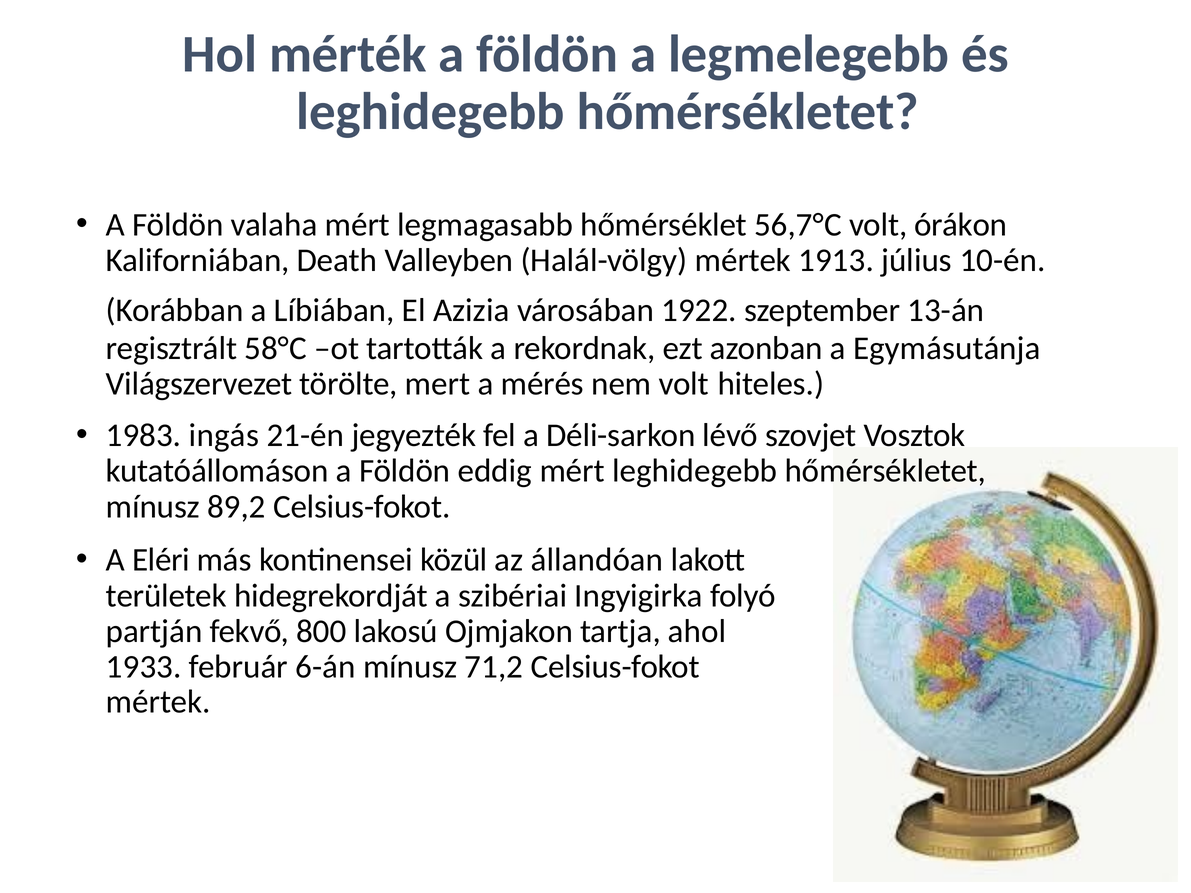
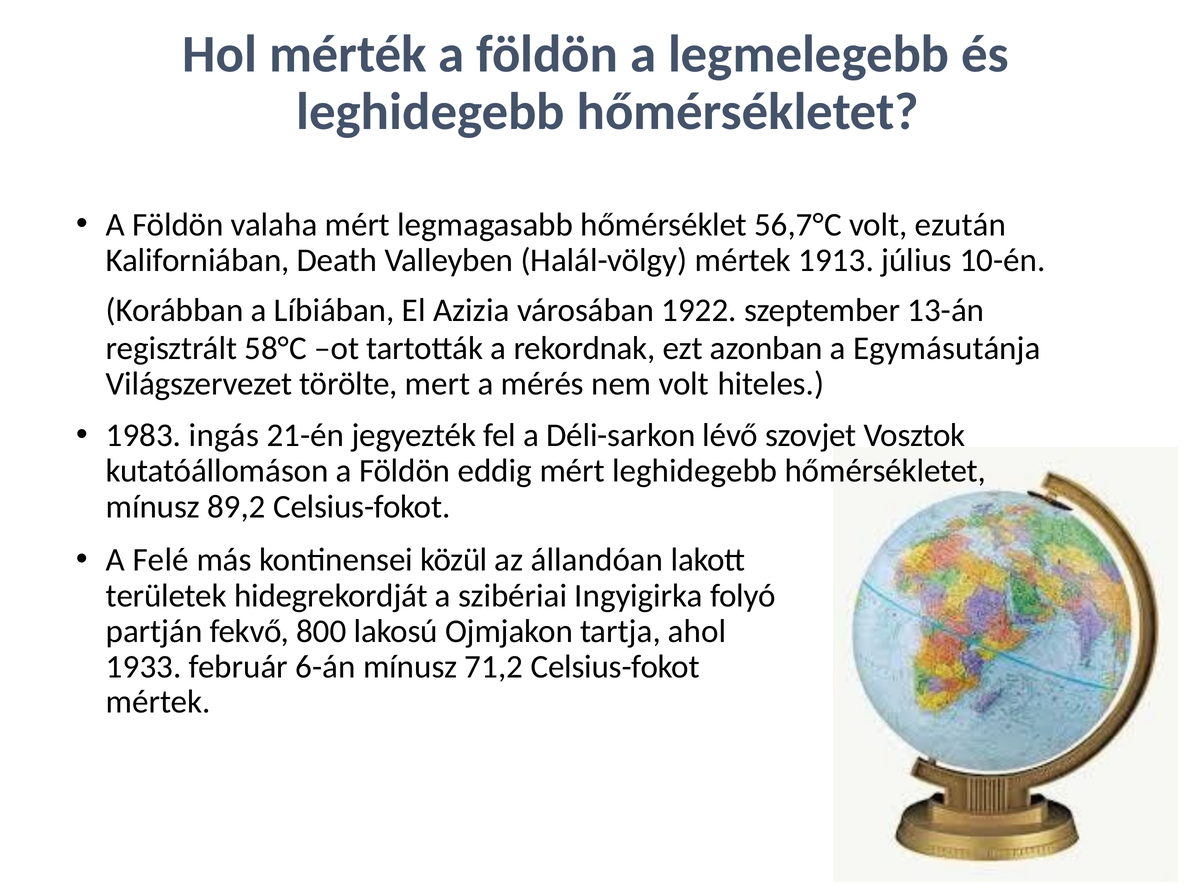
órákon: órákon -> ezután
Eléri: Eléri -> Felé
